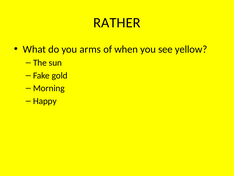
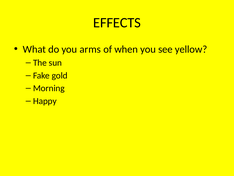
RATHER: RATHER -> EFFECTS
